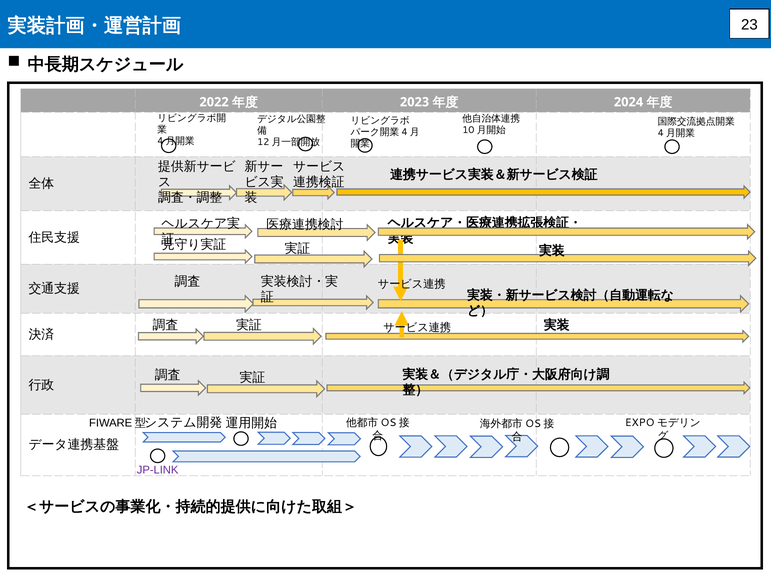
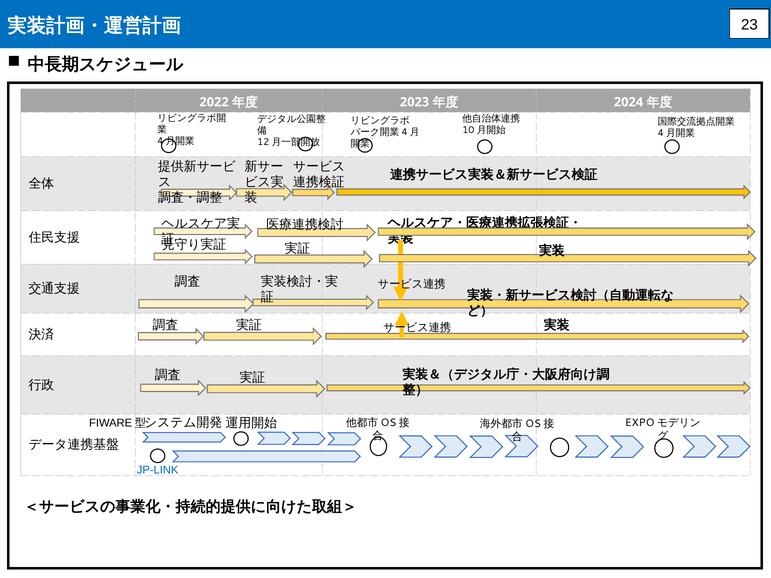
JP-LINK colour: purple -> blue
